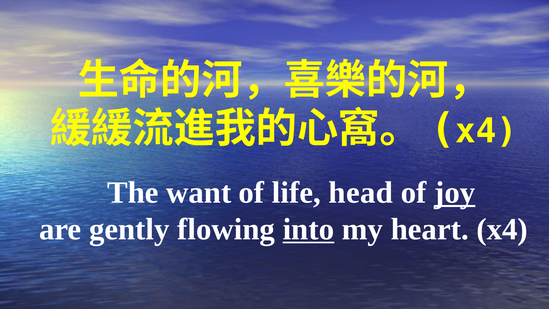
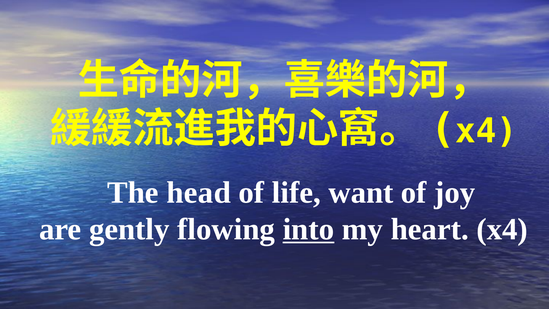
want: want -> head
head: head -> want
joy underline: present -> none
